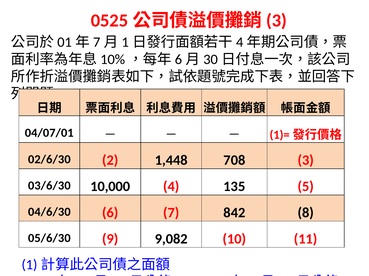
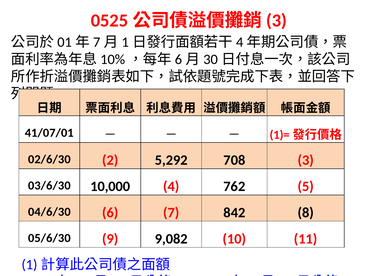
04/07/01: 04/07/01 -> 41/07/01
1,448: 1,448 -> 5,292
135: 135 -> 762
